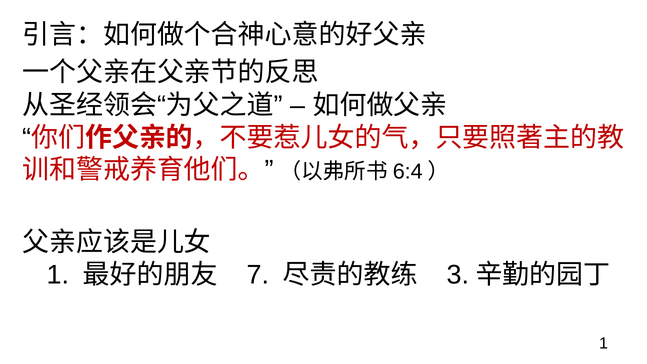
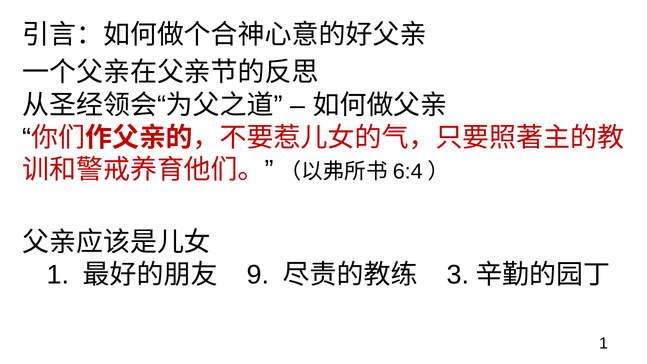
7: 7 -> 9
